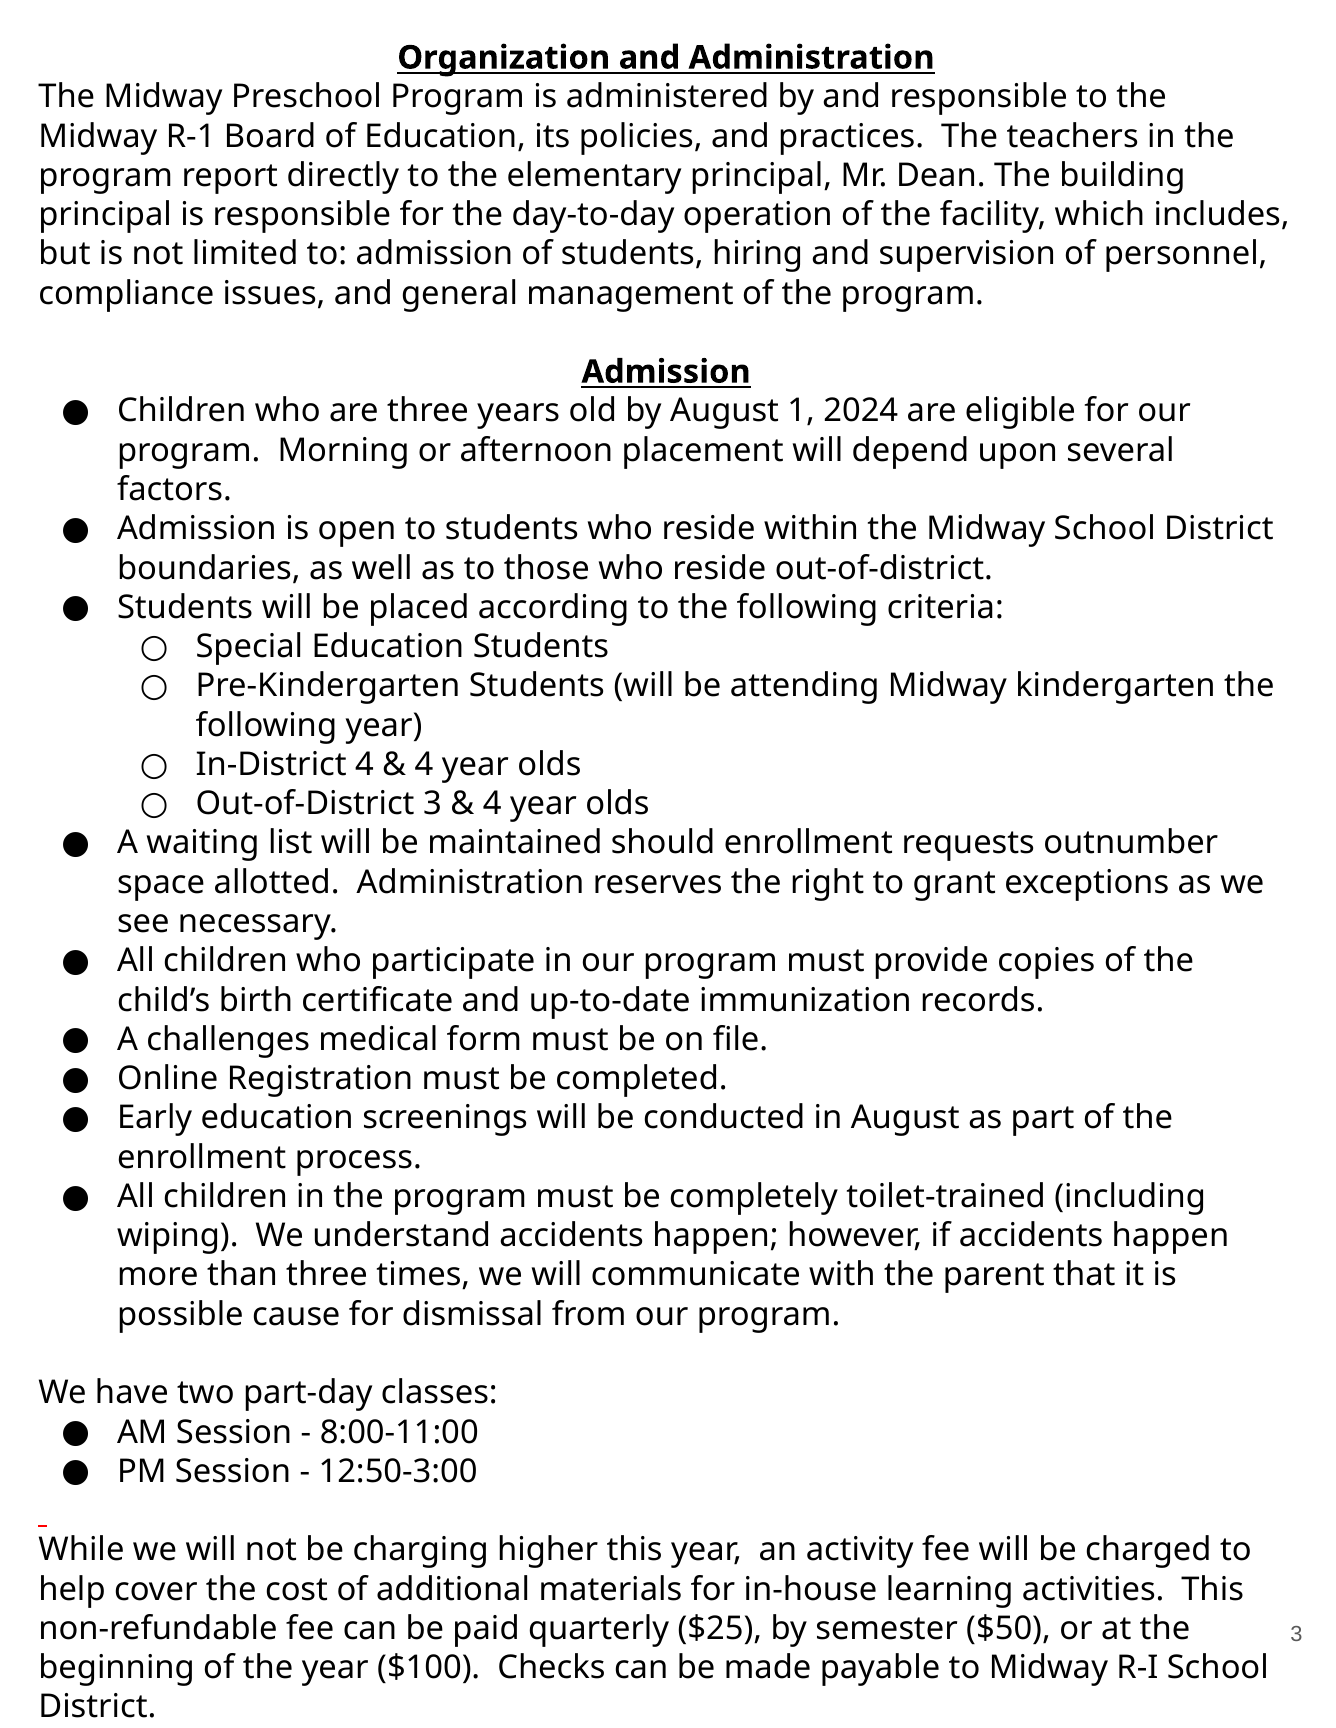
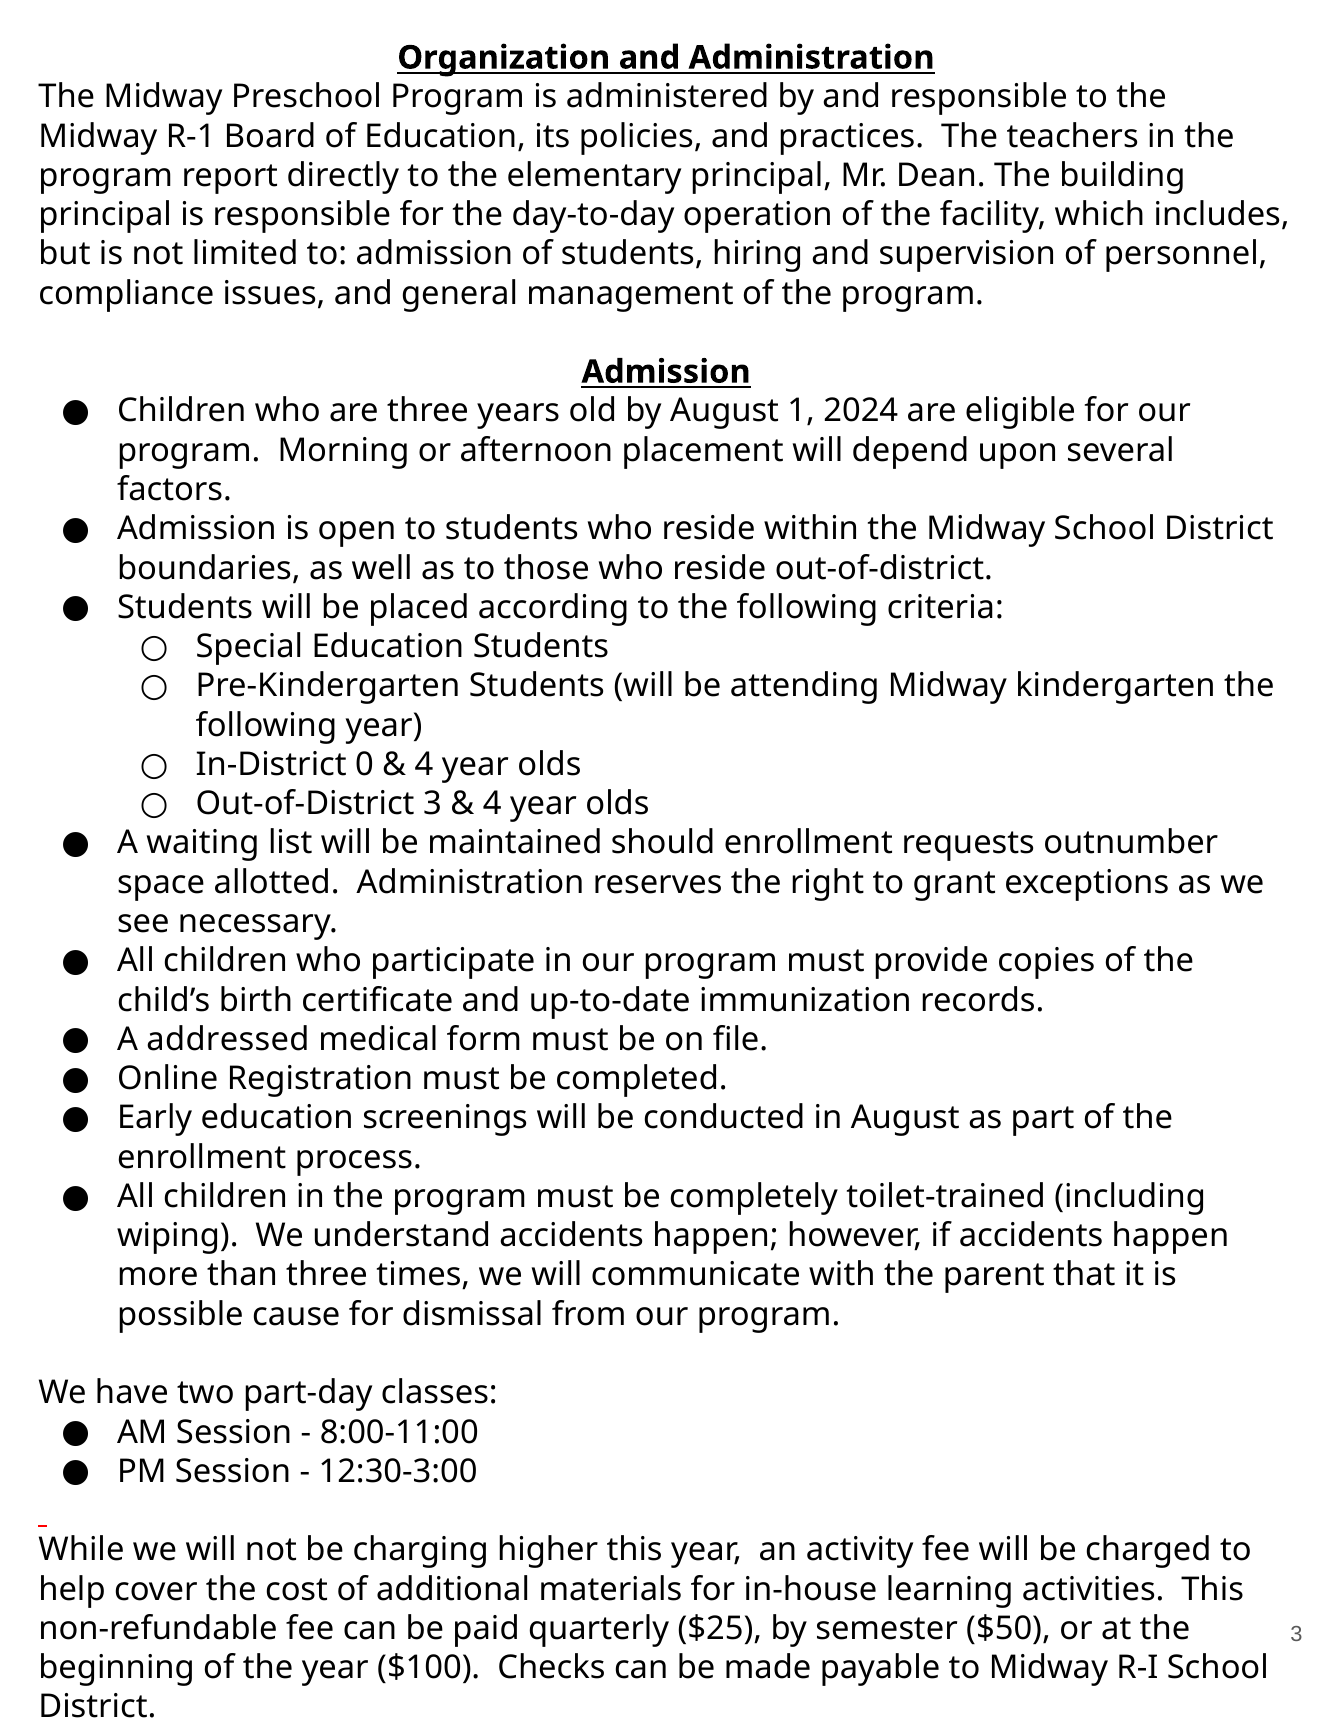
In-District 4: 4 -> 0
challenges: challenges -> addressed
12:50-3:00: 12:50-3:00 -> 12:30-3:00
